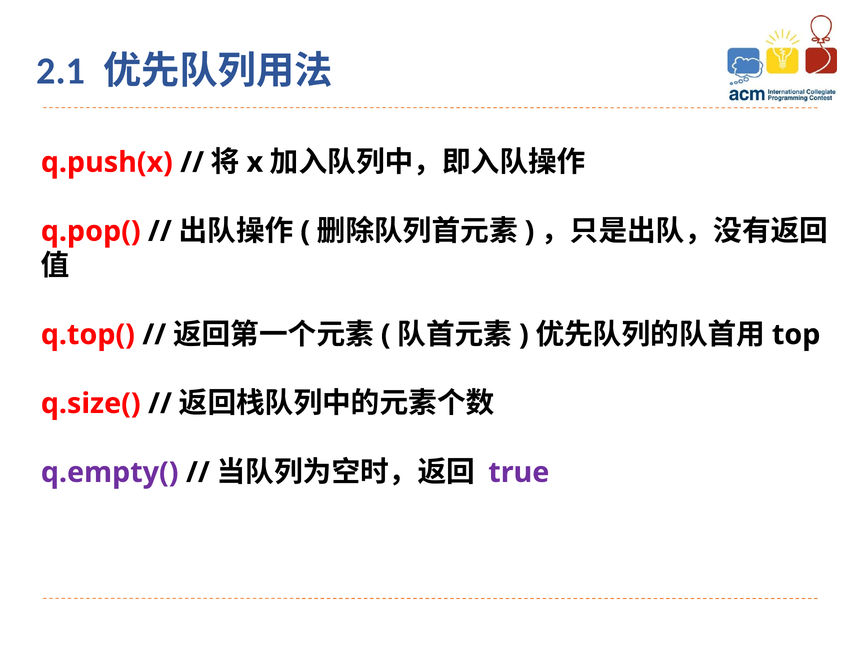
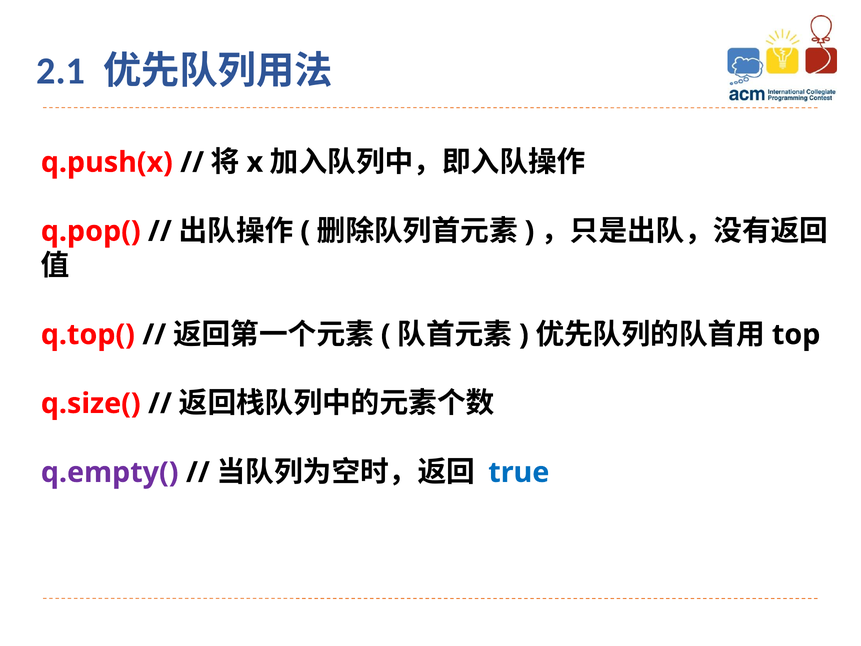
true colour: purple -> blue
